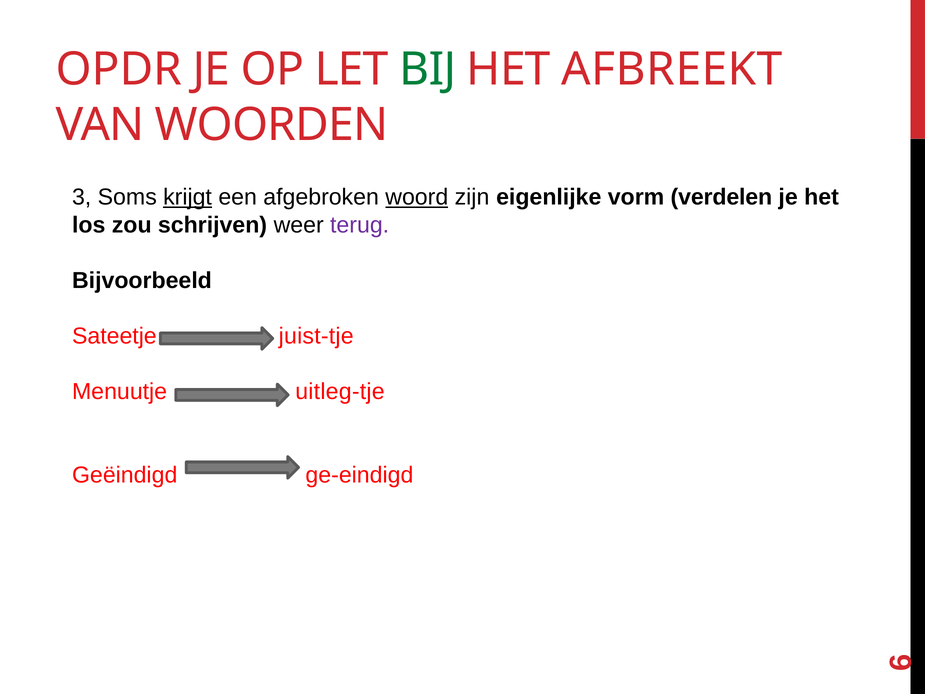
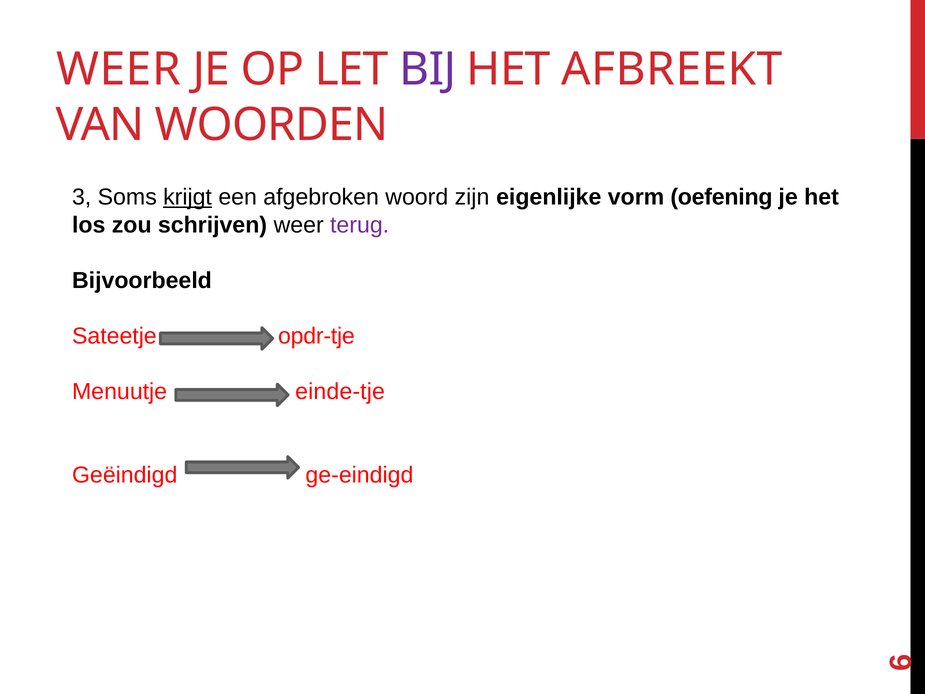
OPDR at (119, 70): OPDR -> WEER
BIJ colour: green -> purple
woord underline: present -> none
verdelen: verdelen -> oefening
juist-tje: juist-tje -> opdr-tje
uitleg-tje: uitleg-tje -> einde-tje
